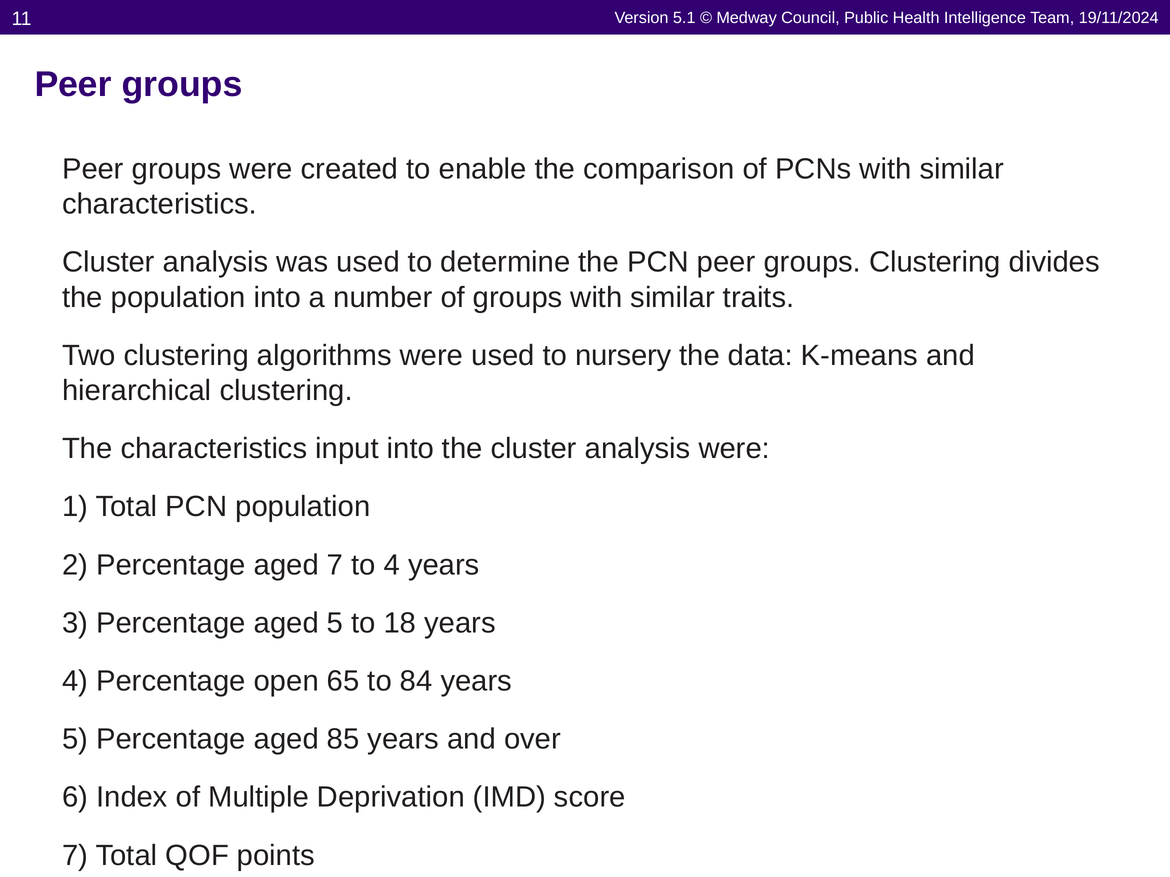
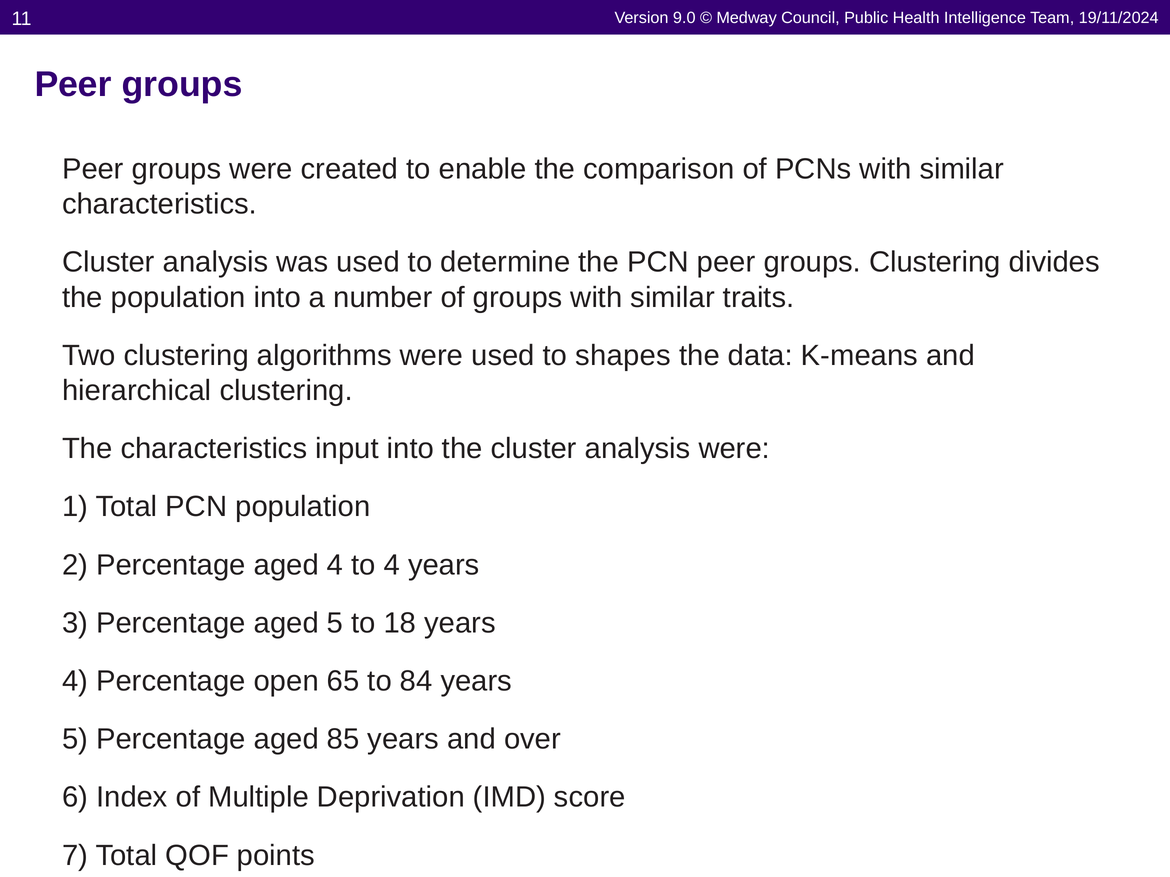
5.1: 5.1 -> 9.0
nursery: nursery -> shapes
aged 7: 7 -> 4
